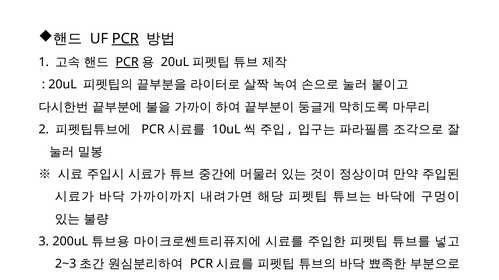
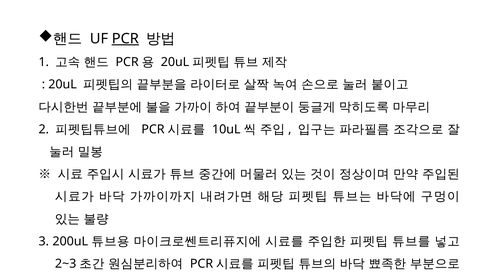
PCR at (127, 62) underline: present -> none
